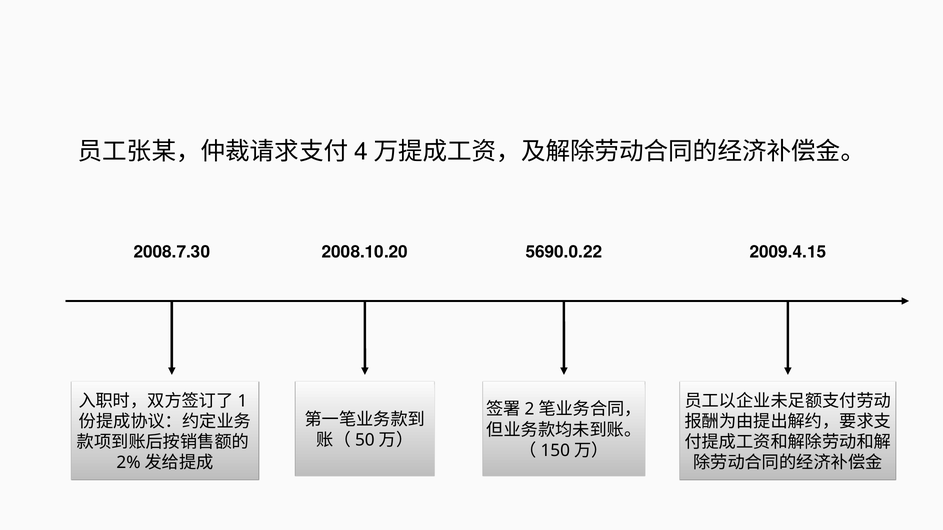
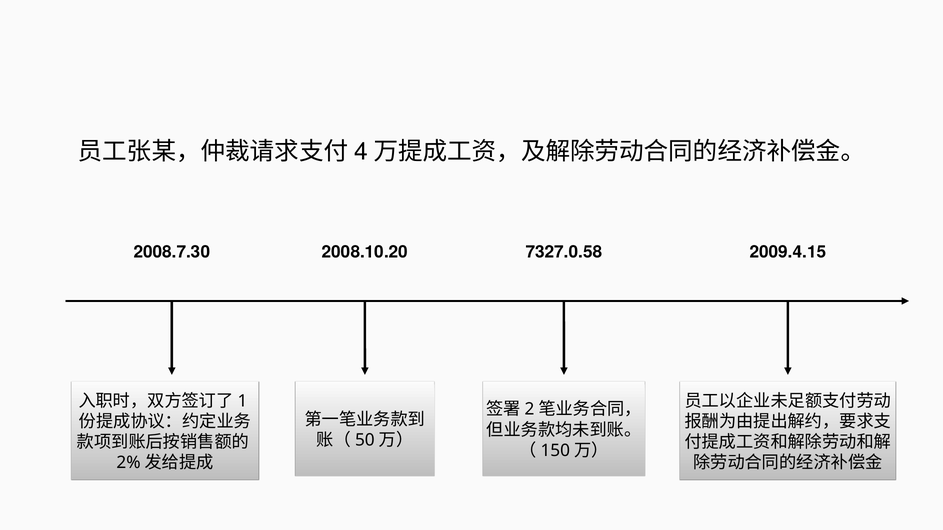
5690.0.22: 5690.0.22 -> 7327.0.58
